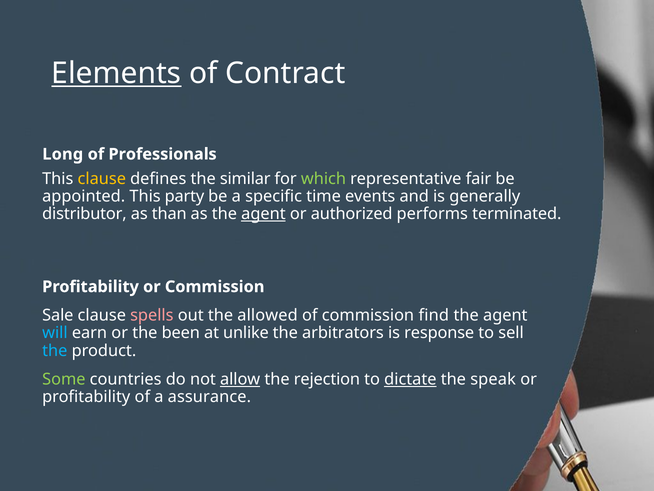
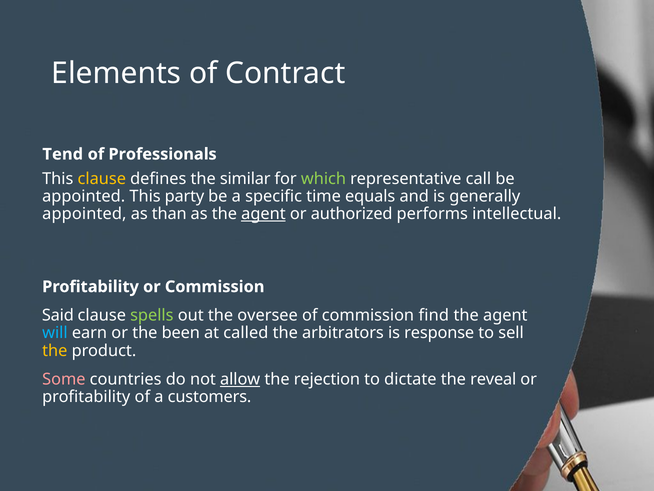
Elements underline: present -> none
Long: Long -> Tend
fair: fair -> call
events: events -> equals
distributor at (84, 214): distributor -> appointed
terminated: terminated -> intellectual
Sale: Sale -> Said
spells colour: pink -> light green
allowed: allowed -> oversee
unlike: unlike -> called
the at (55, 350) colour: light blue -> yellow
Some colour: light green -> pink
dictate underline: present -> none
speak: speak -> reveal
assurance: assurance -> customers
